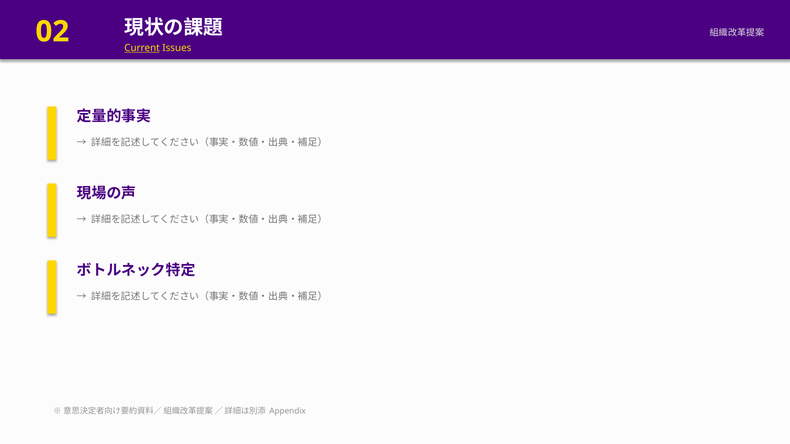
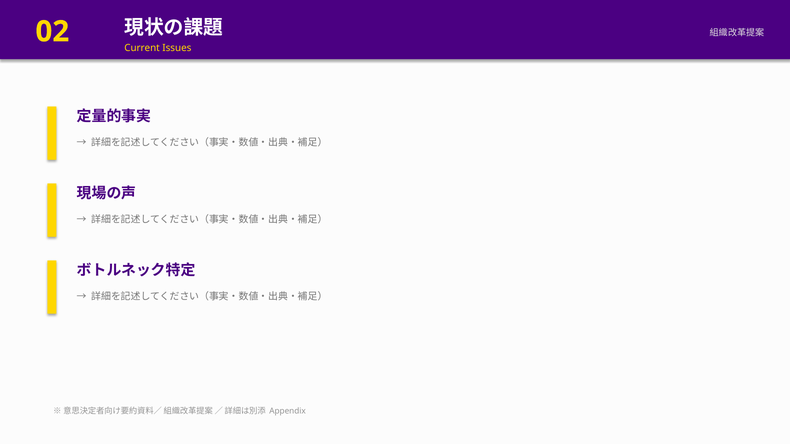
Current underline: present -> none
